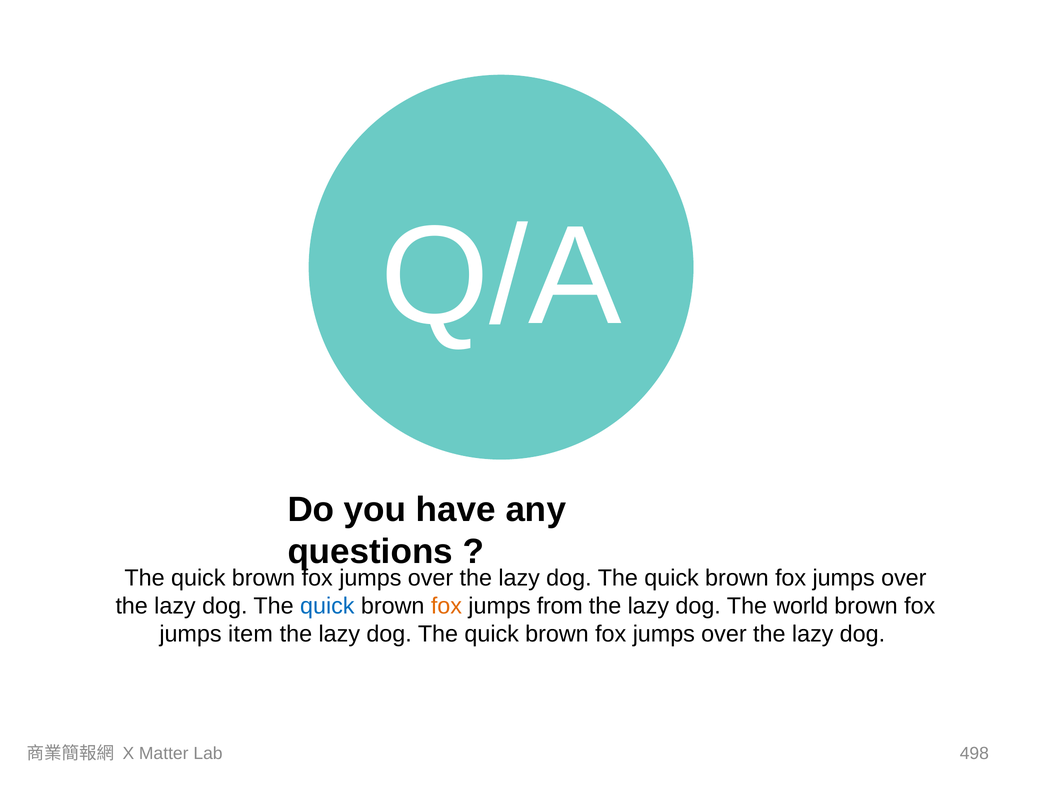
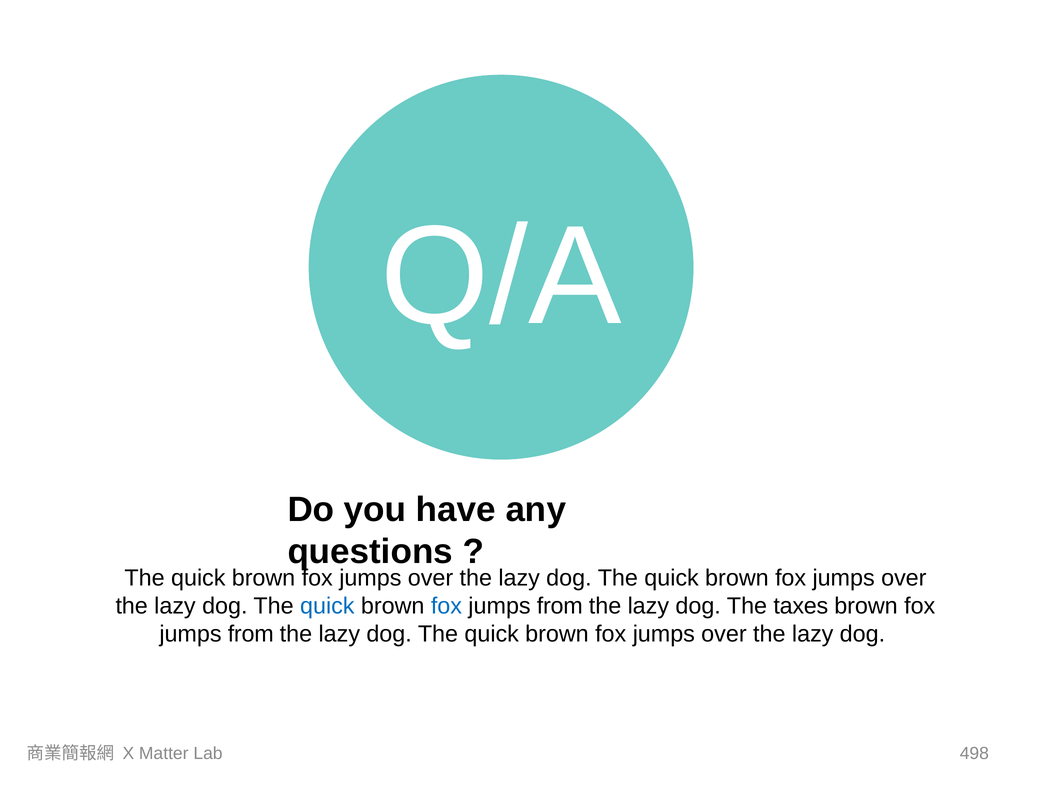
fox at (446, 606) colour: orange -> blue
world: world -> taxes
item at (251, 634): item -> from
